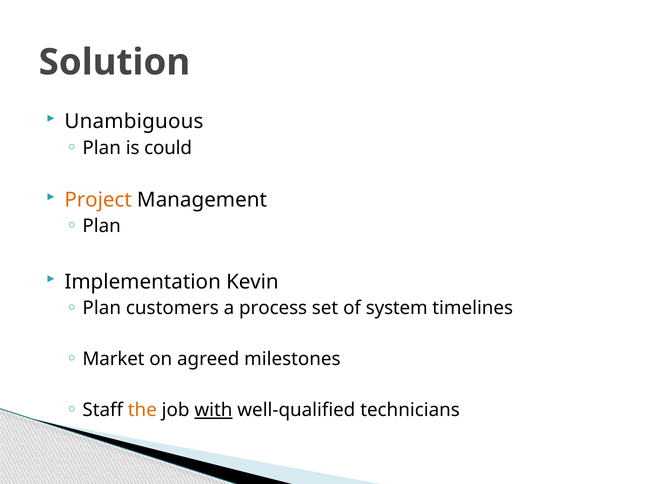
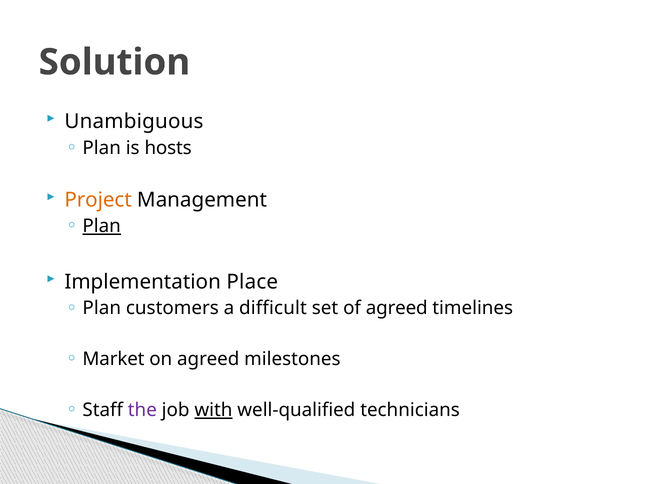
could: could -> hosts
Plan at (102, 226) underline: none -> present
Kevin: Kevin -> Place
process: process -> difficult
of system: system -> agreed
the colour: orange -> purple
